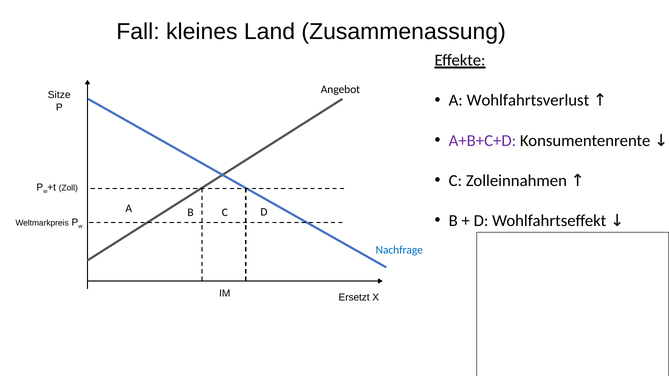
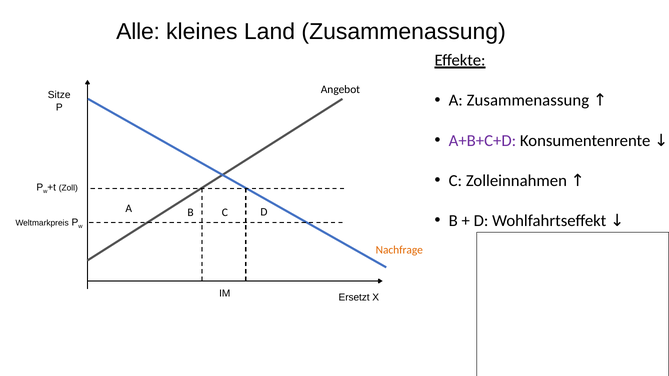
Fall: Fall -> Alle
A Wohlfahrtsverlust: Wohlfahrtsverlust -> Zusammenassung
Nachfrage colour: blue -> orange
